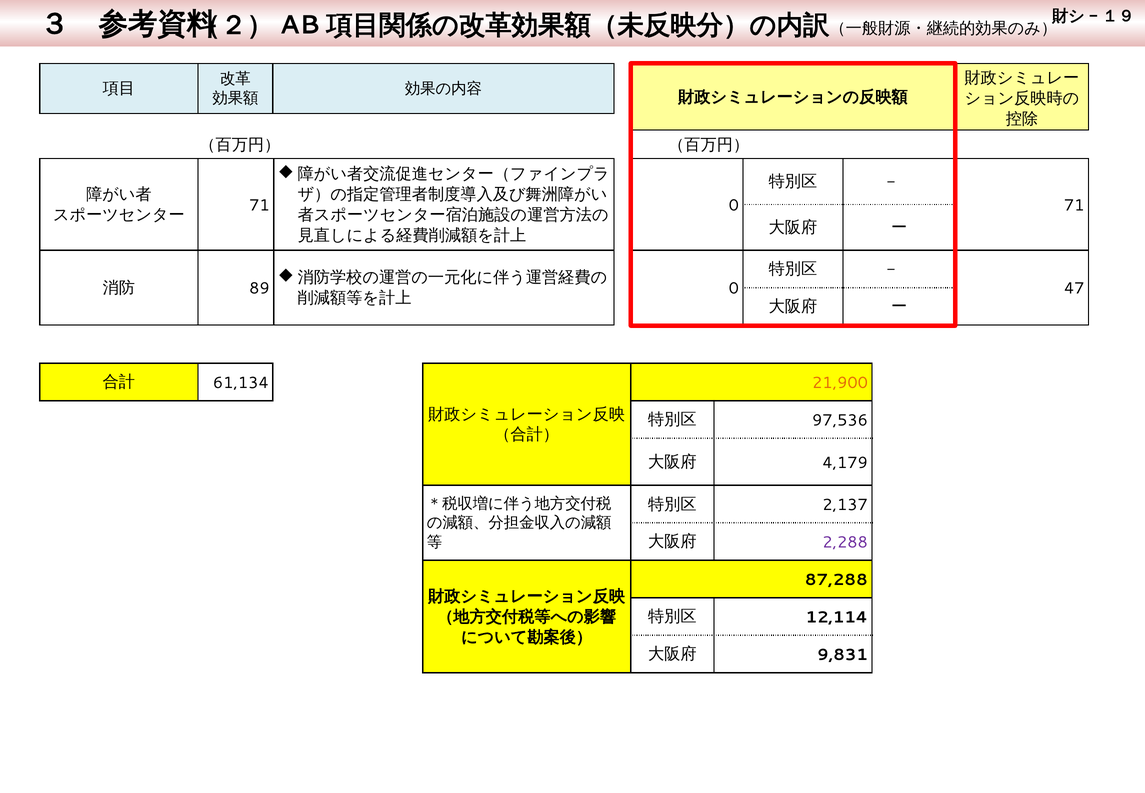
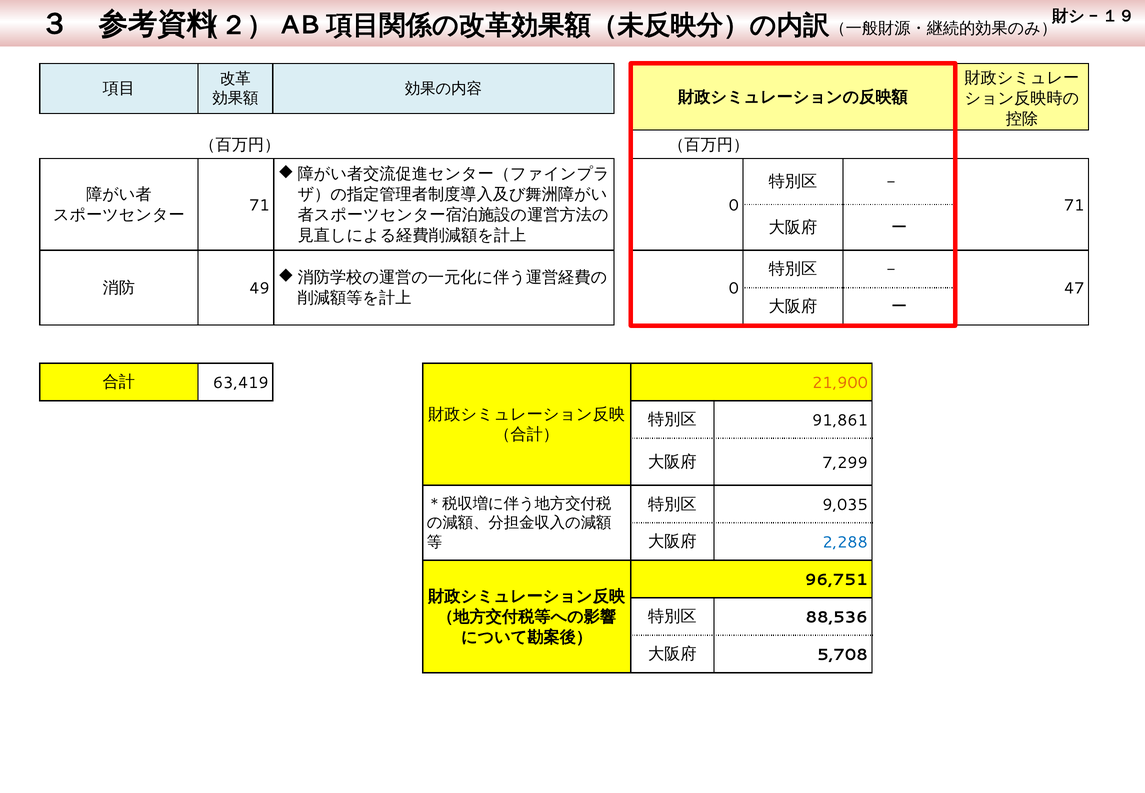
89: 89 -> 49
61,134: 61,134 -> 63,419
97,536: 97,536 -> 91,861
4,179: 4,179 -> 7,299
2,137: 2,137 -> 9,035
2,288 colour: purple -> blue
87,288: 87,288 -> 96,751
12,114: 12,114 -> 88,536
9,831: 9,831 -> 5,708
